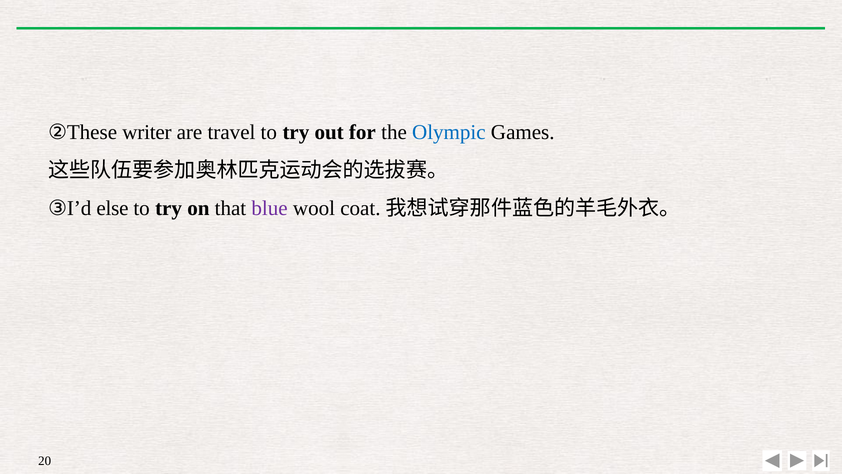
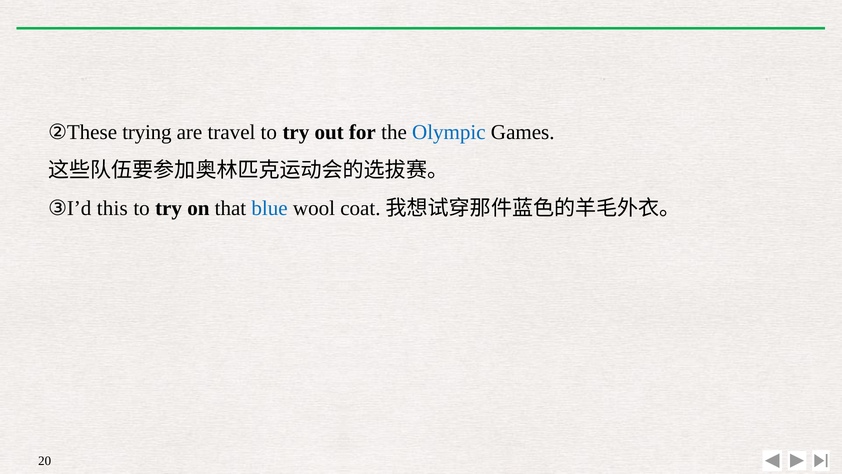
writer: writer -> trying
else: else -> this
blue colour: purple -> blue
